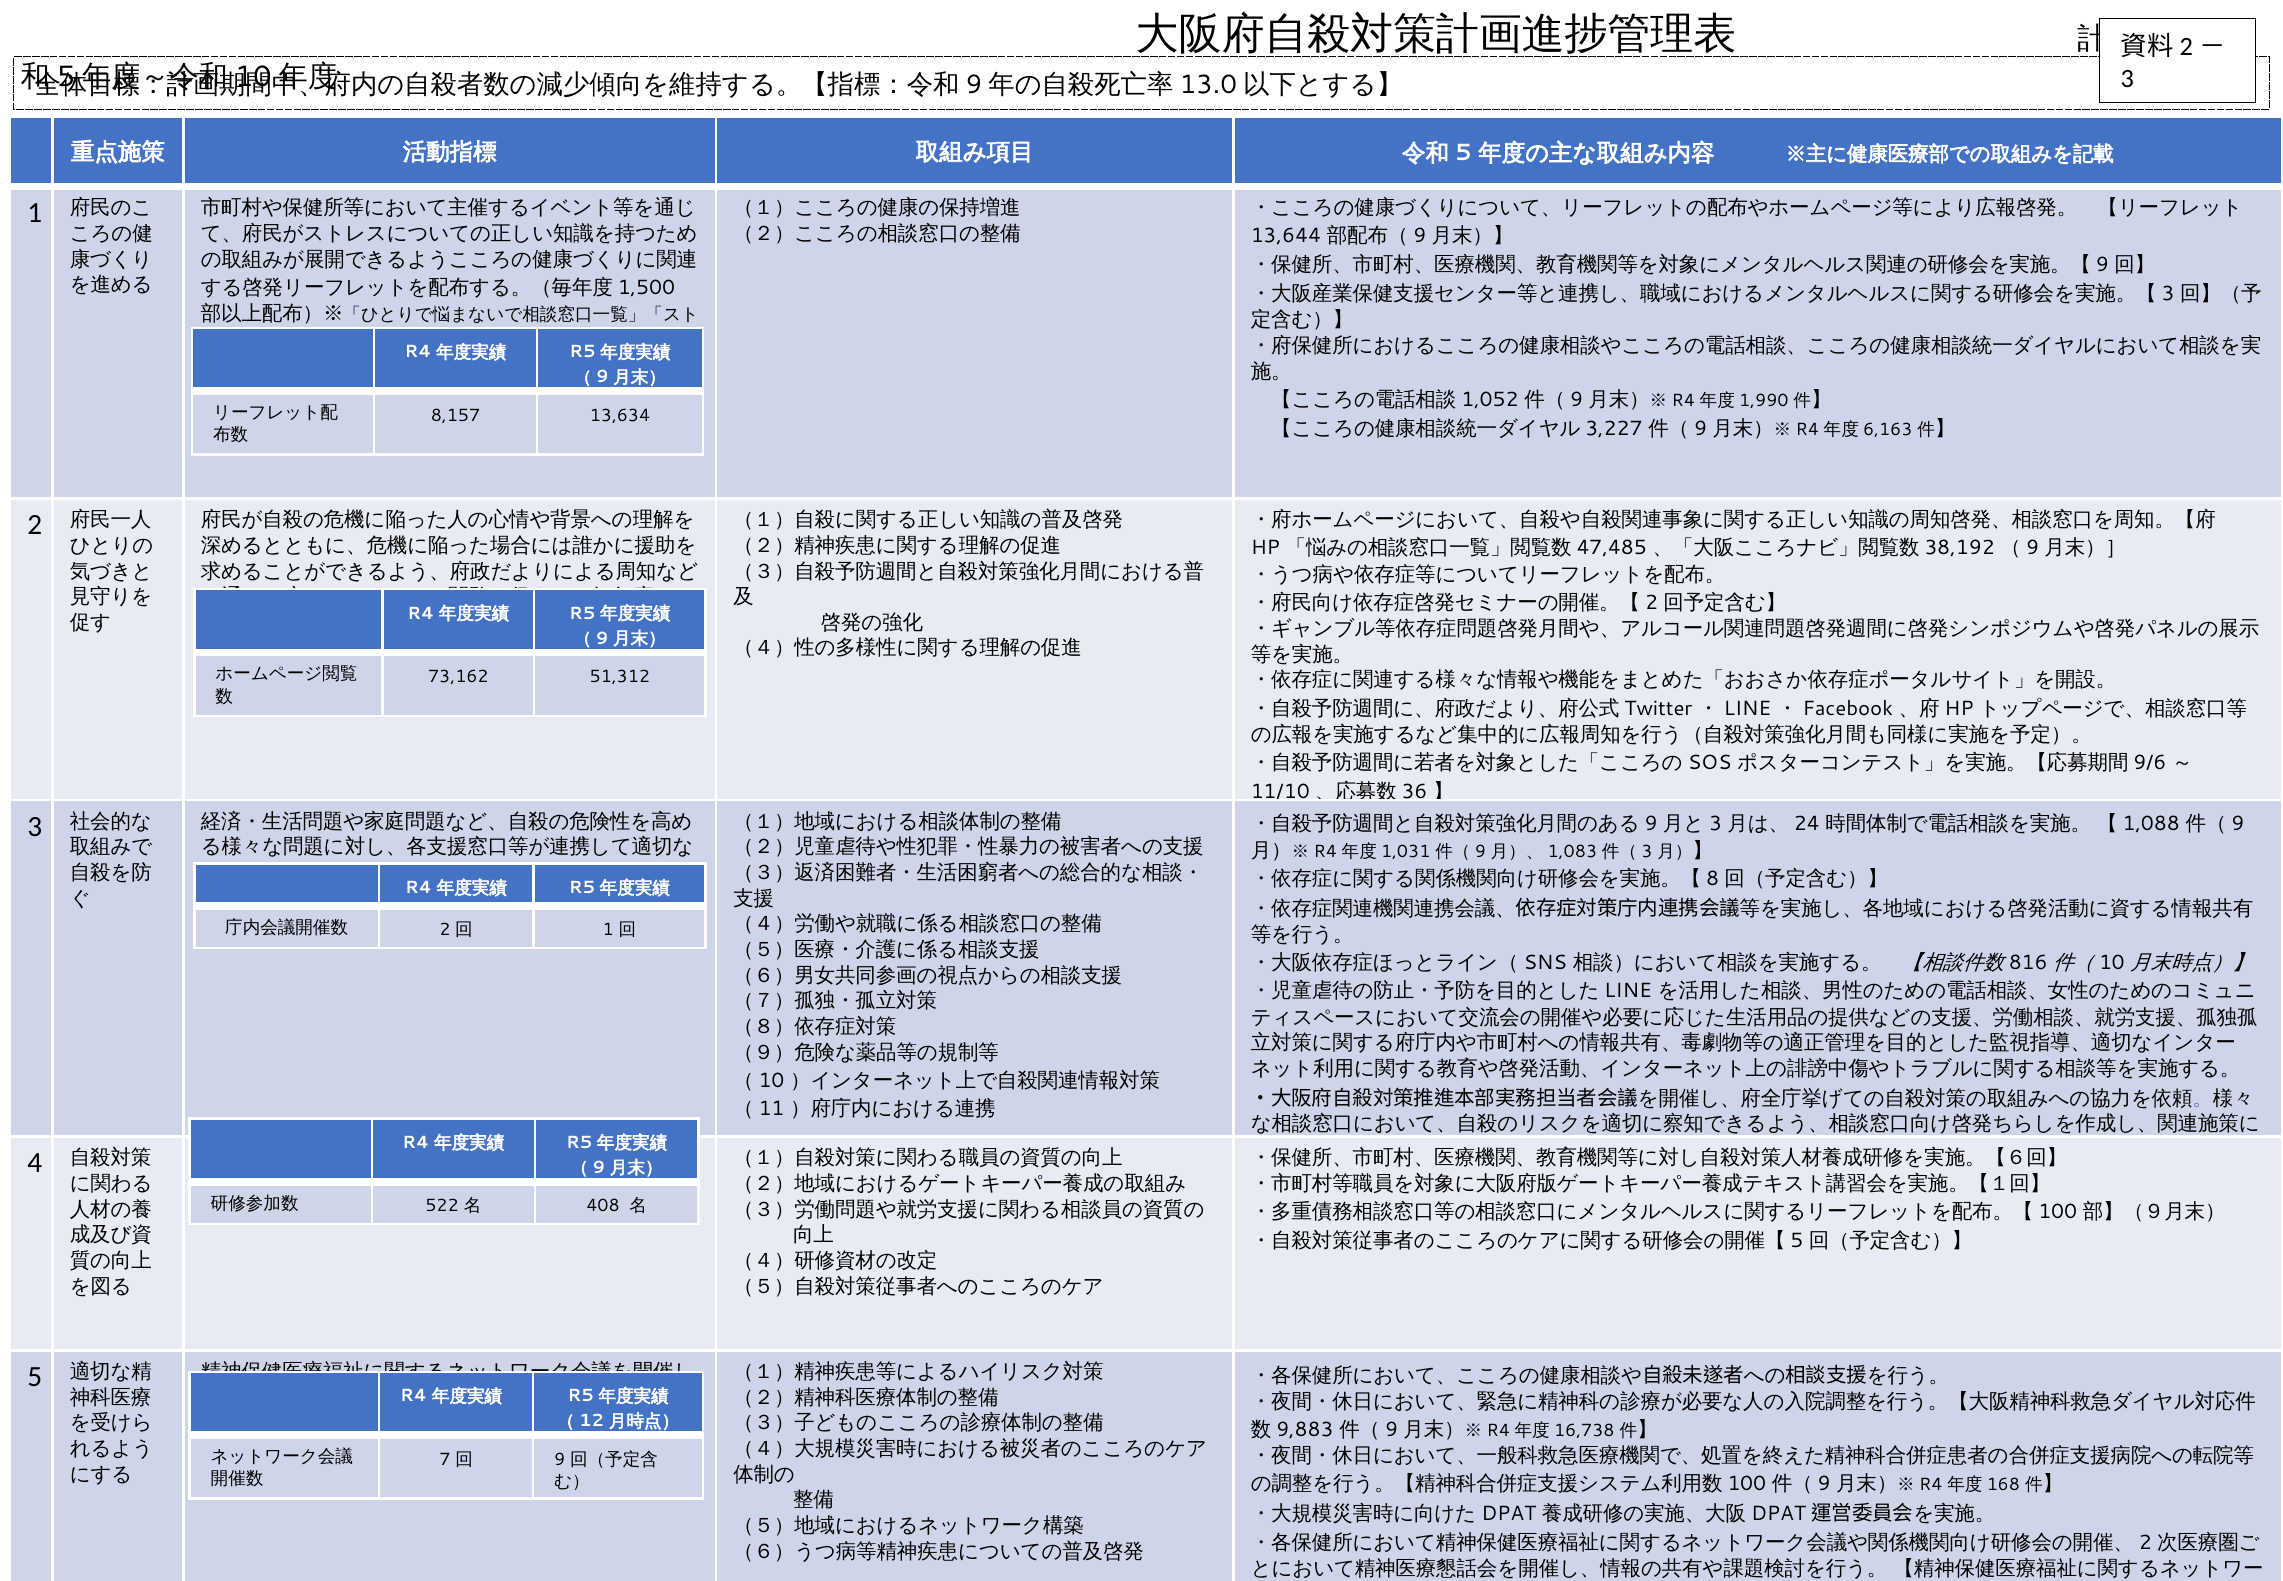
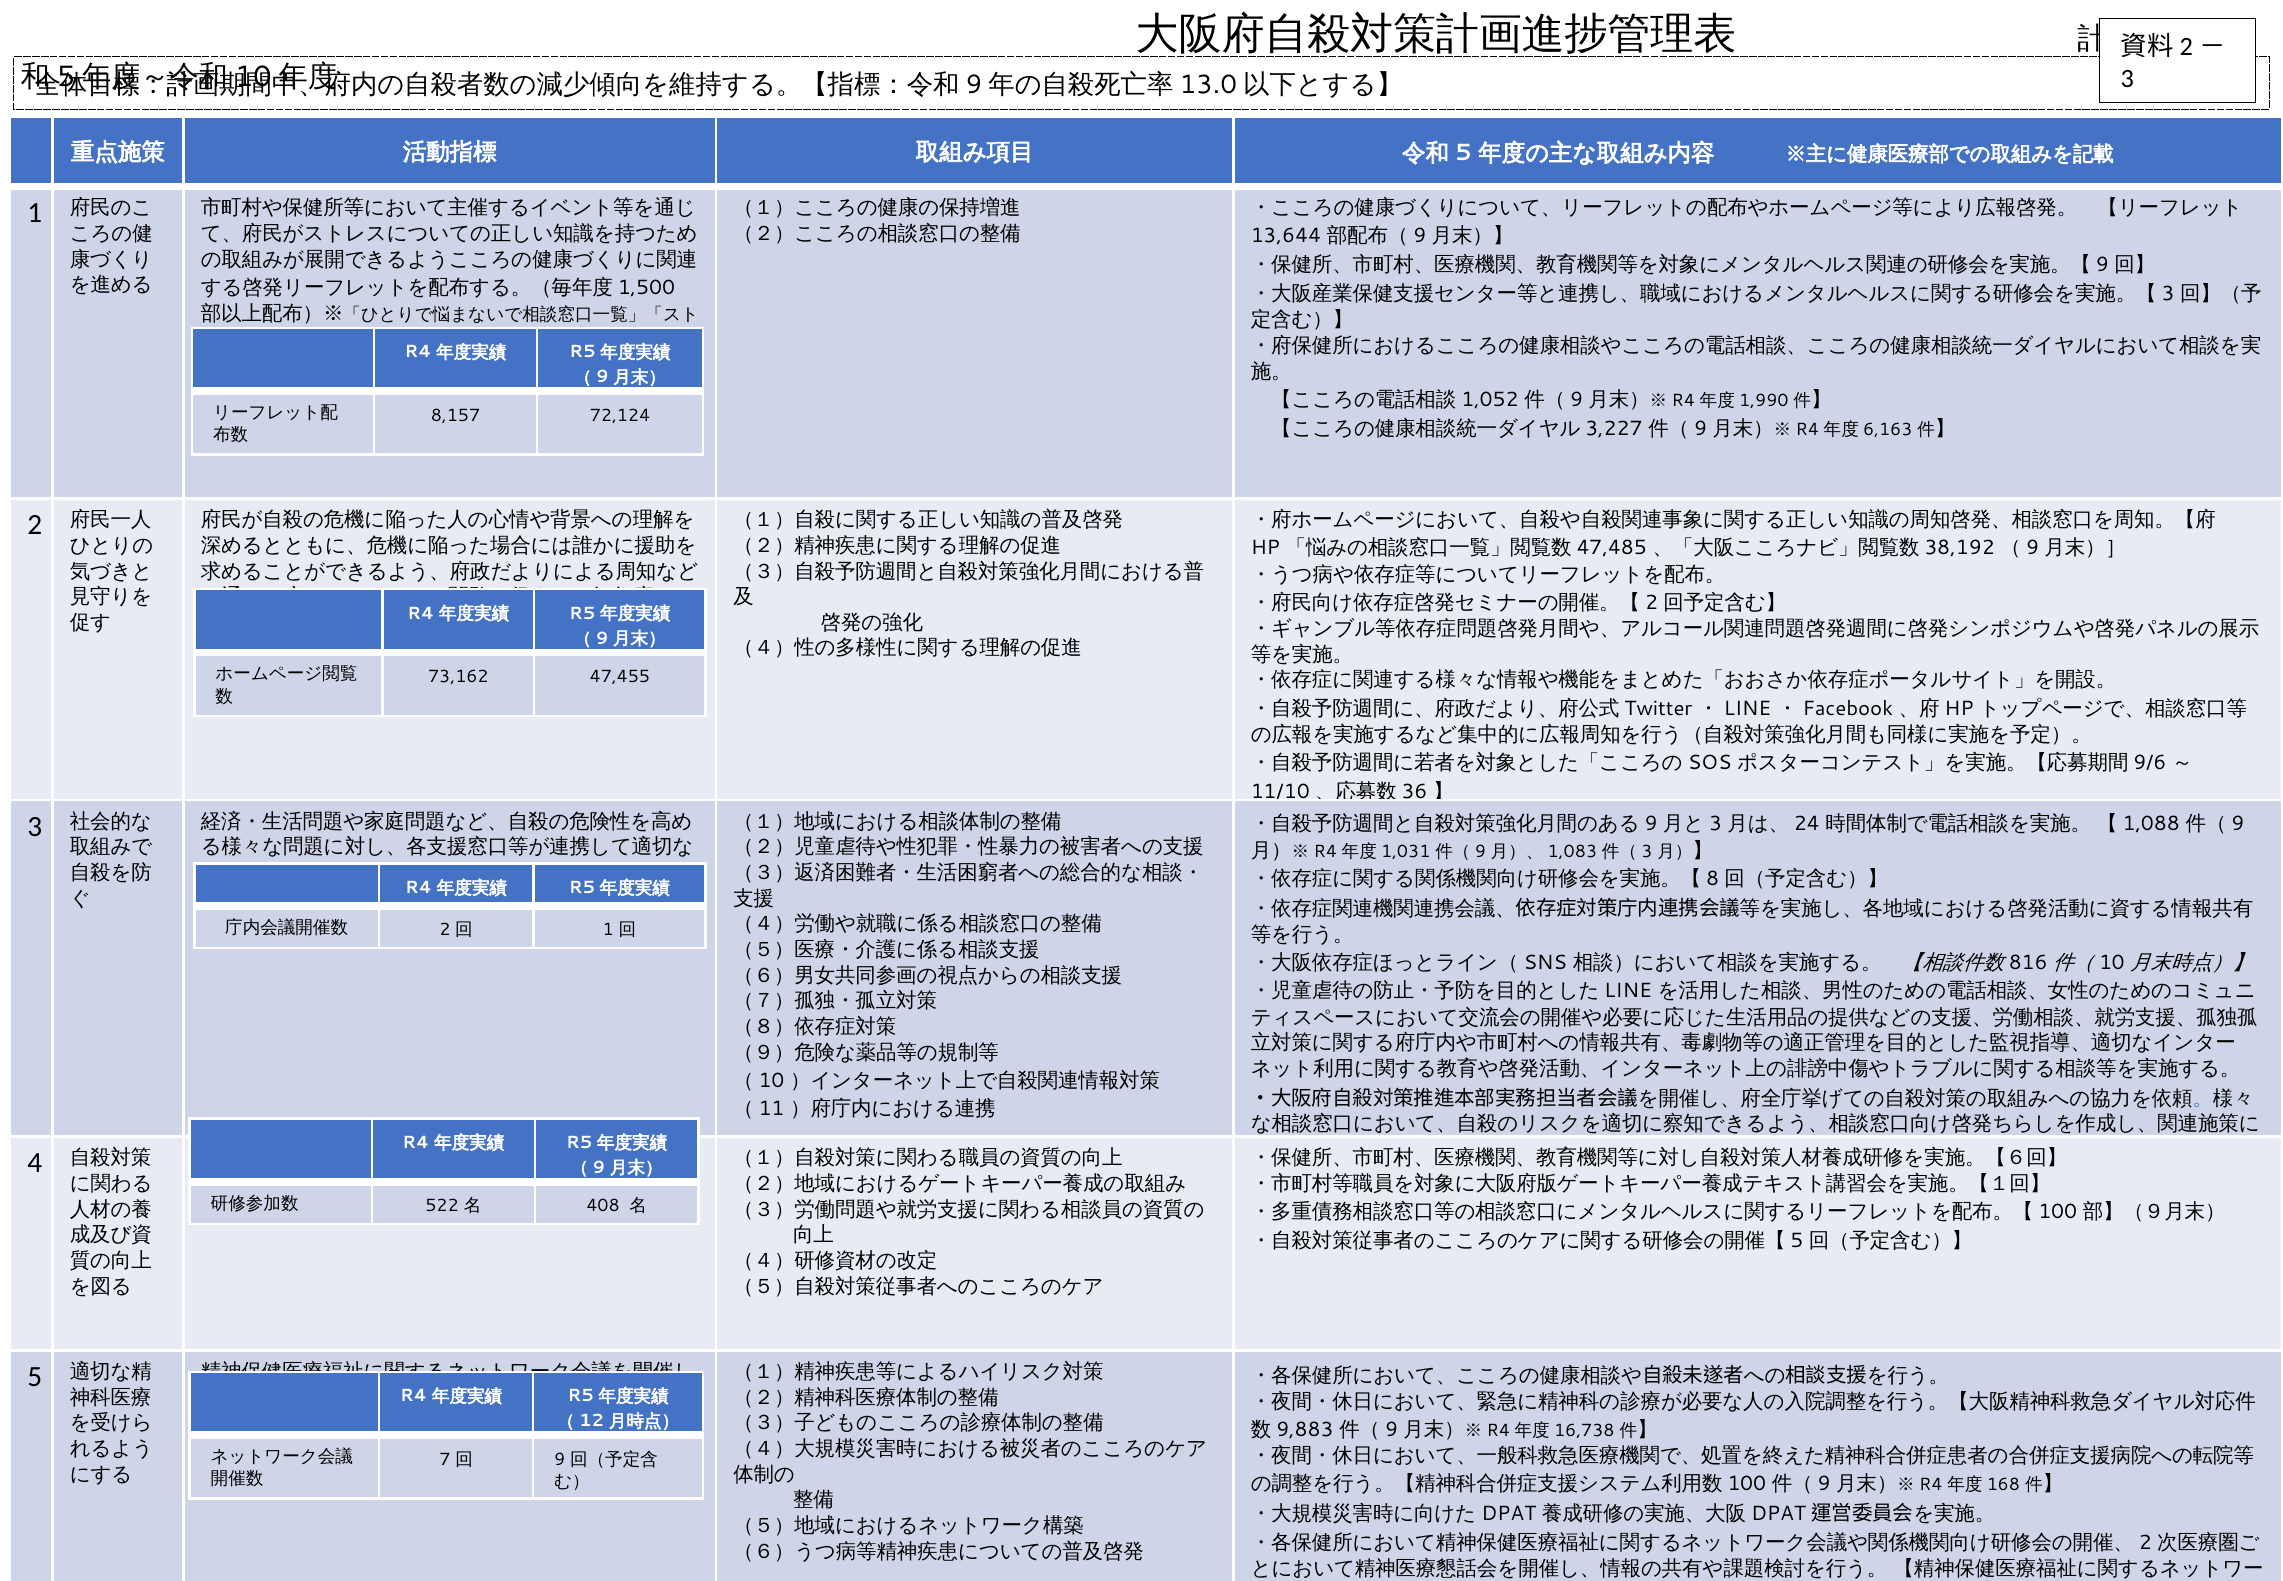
13,634: 13,634 -> 72,124
51,312: 51,312 -> 47,455
